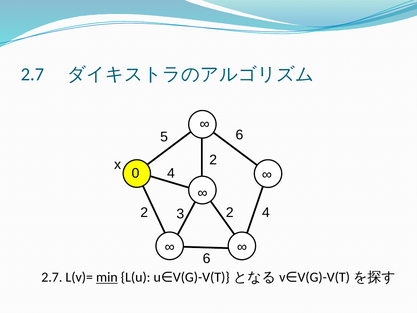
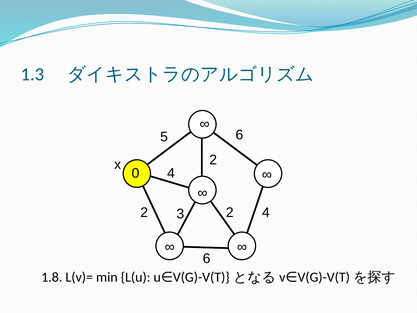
2.7 at (33, 74): 2.7 -> 1.3
2.7 at (52, 277): 2.7 -> 1.8
min underline: present -> none
